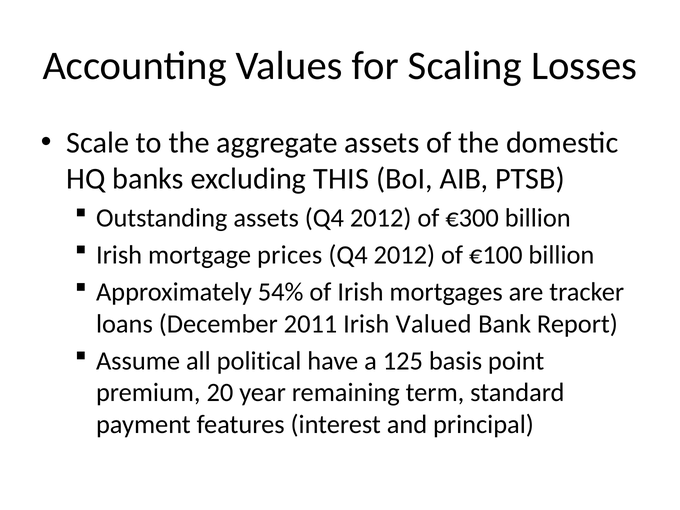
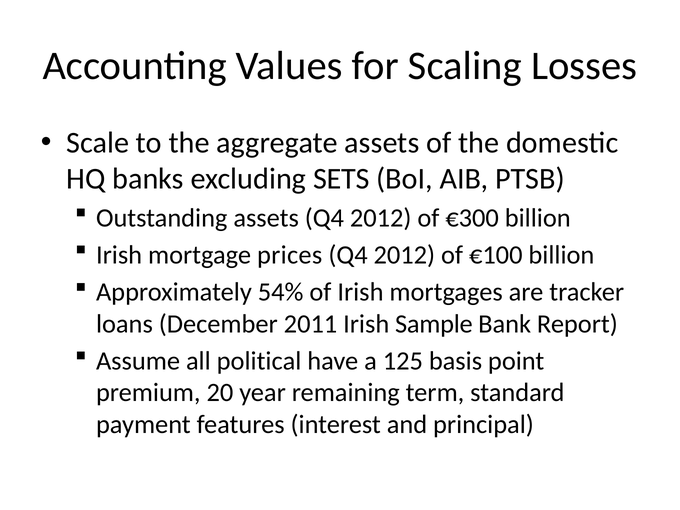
THIS: THIS -> SETS
Valued: Valued -> Sample
